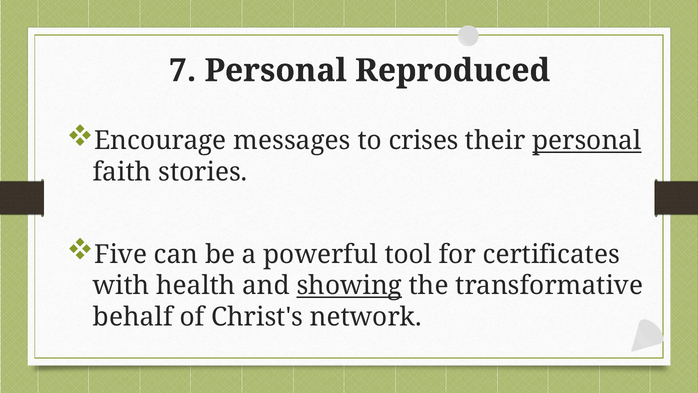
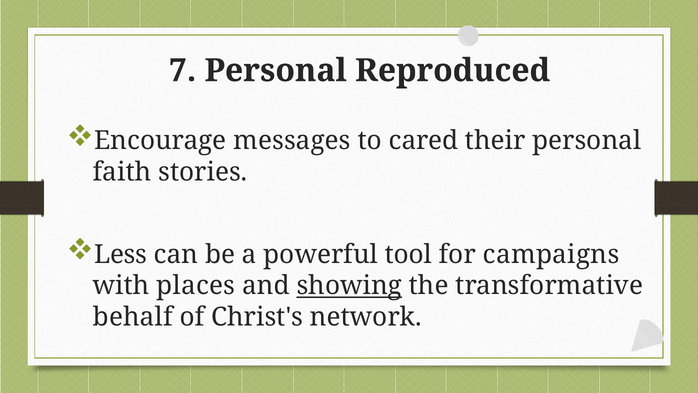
crises: crises -> cared
personal at (587, 141) underline: present -> none
Five: Five -> Less
certificates: certificates -> campaigns
health: health -> places
